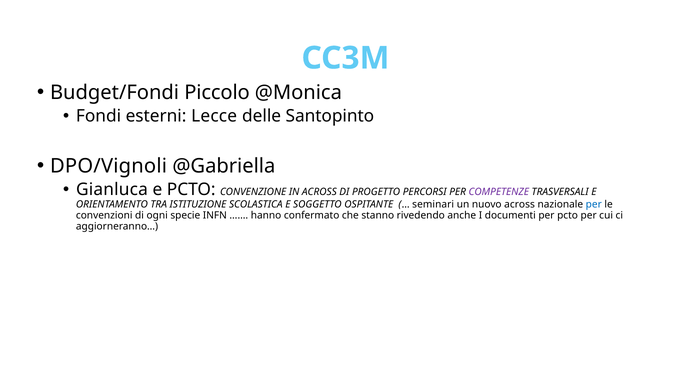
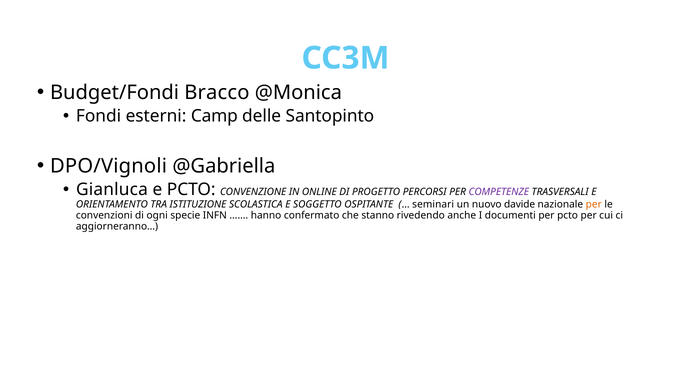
Piccolo: Piccolo -> Bracco
Lecce: Lecce -> Camp
IN ACROSS: ACROSS -> ONLINE
nuovo across: across -> davide
per at (594, 204) colour: blue -> orange
